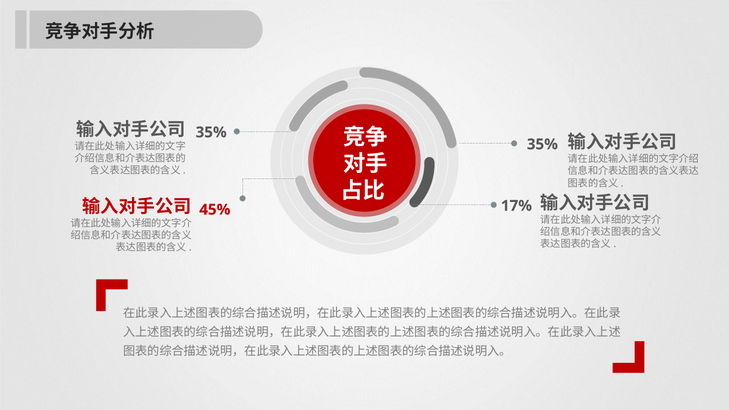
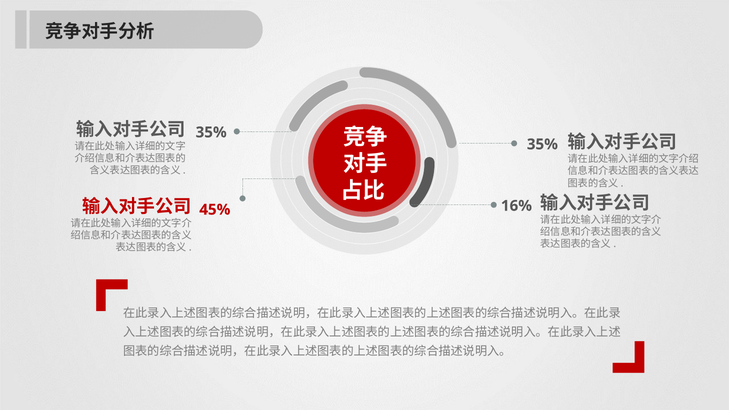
17%: 17% -> 16%
